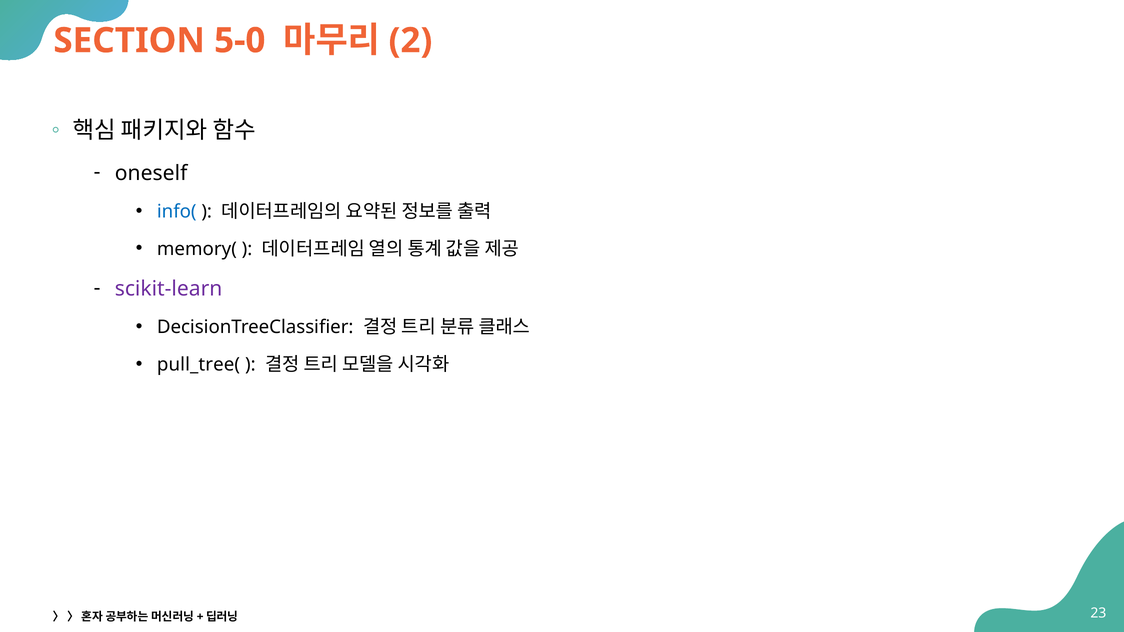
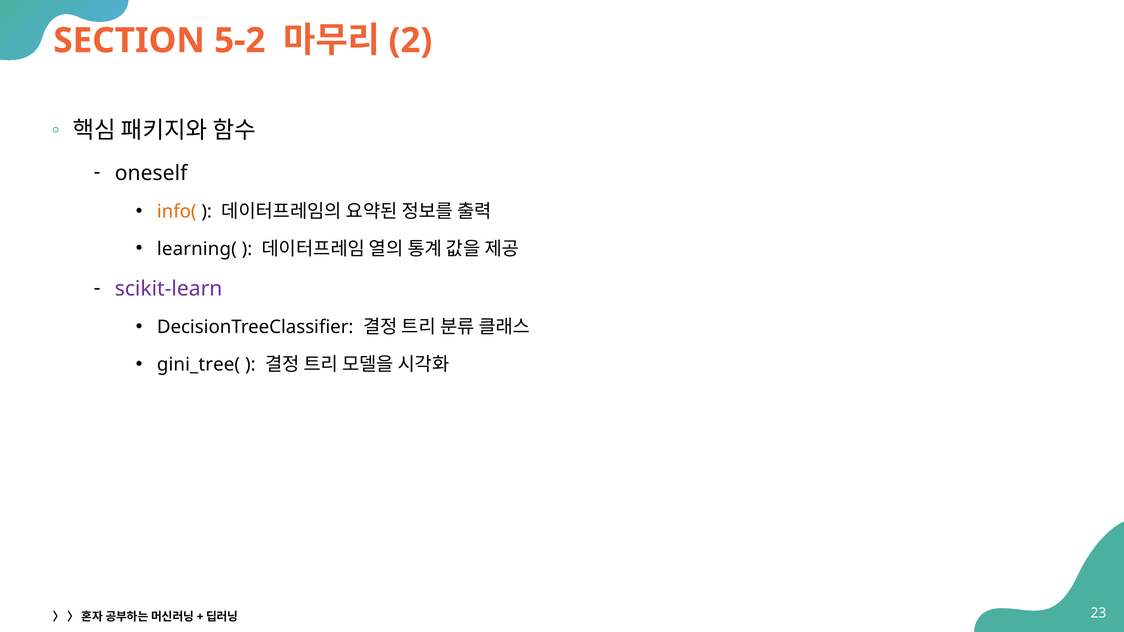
5-0: 5-0 -> 5-2
info( colour: blue -> orange
memory(: memory( -> learning(
pull_tree(: pull_tree( -> gini_tree(
